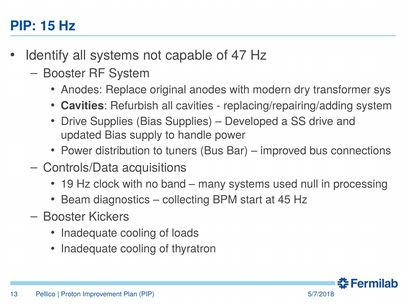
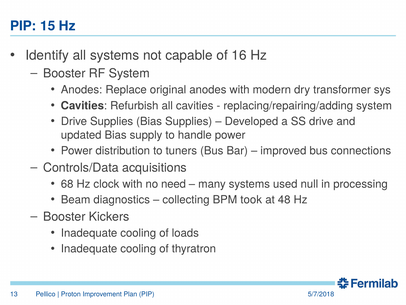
47: 47 -> 16
19: 19 -> 68
band: band -> need
start: start -> took
45: 45 -> 48
